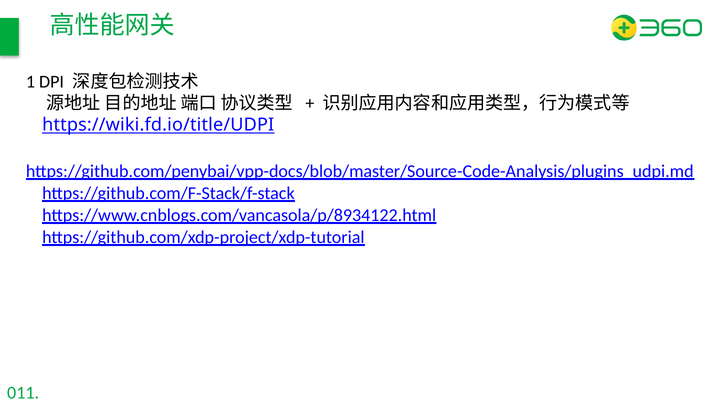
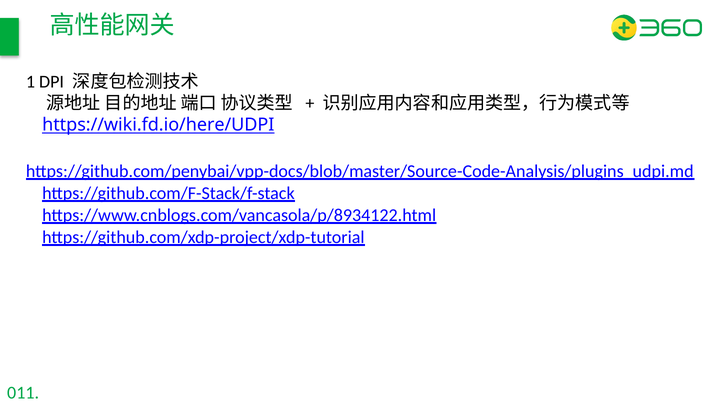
https://wiki.fd.io/title/UDPI: https://wiki.fd.io/title/UDPI -> https://wiki.fd.io/here/UDPI
